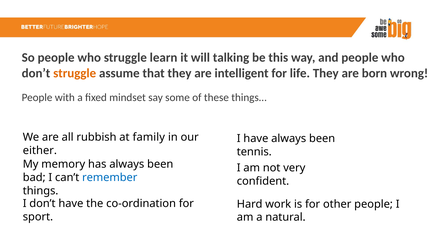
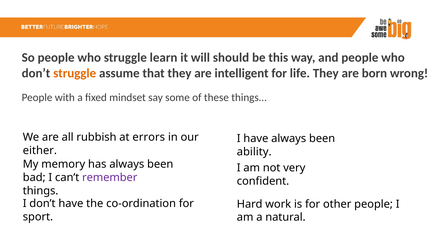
talking: talking -> should
family: family -> errors
tennis: tennis -> ability
remember colour: blue -> purple
